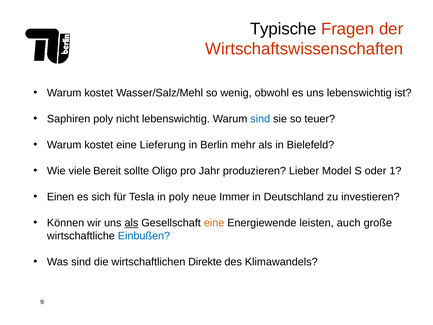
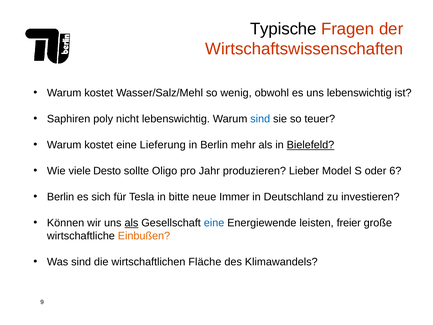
Bielefeld underline: none -> present
Bereit: Bereit -> Desto
1: 1 -> 6
Einen at (61, 197): Einen -> Berlin
in poly: poly -> bitte
eine at (214, 223) colour: orange -> blue
auch: auch -> freier
Einbußen colour: blue -> orange
Direkte: Direkte -> Fläche
